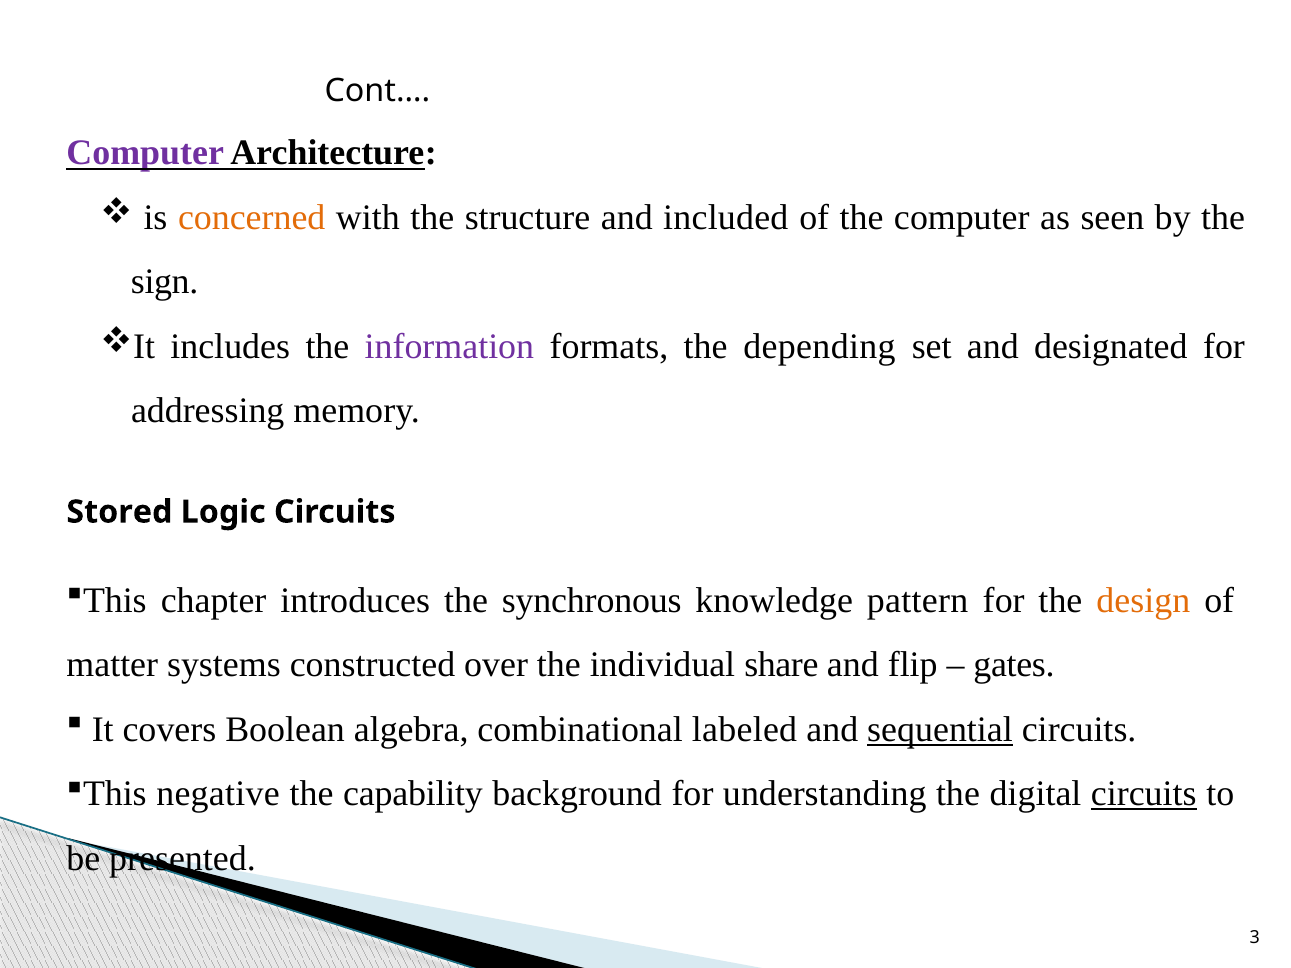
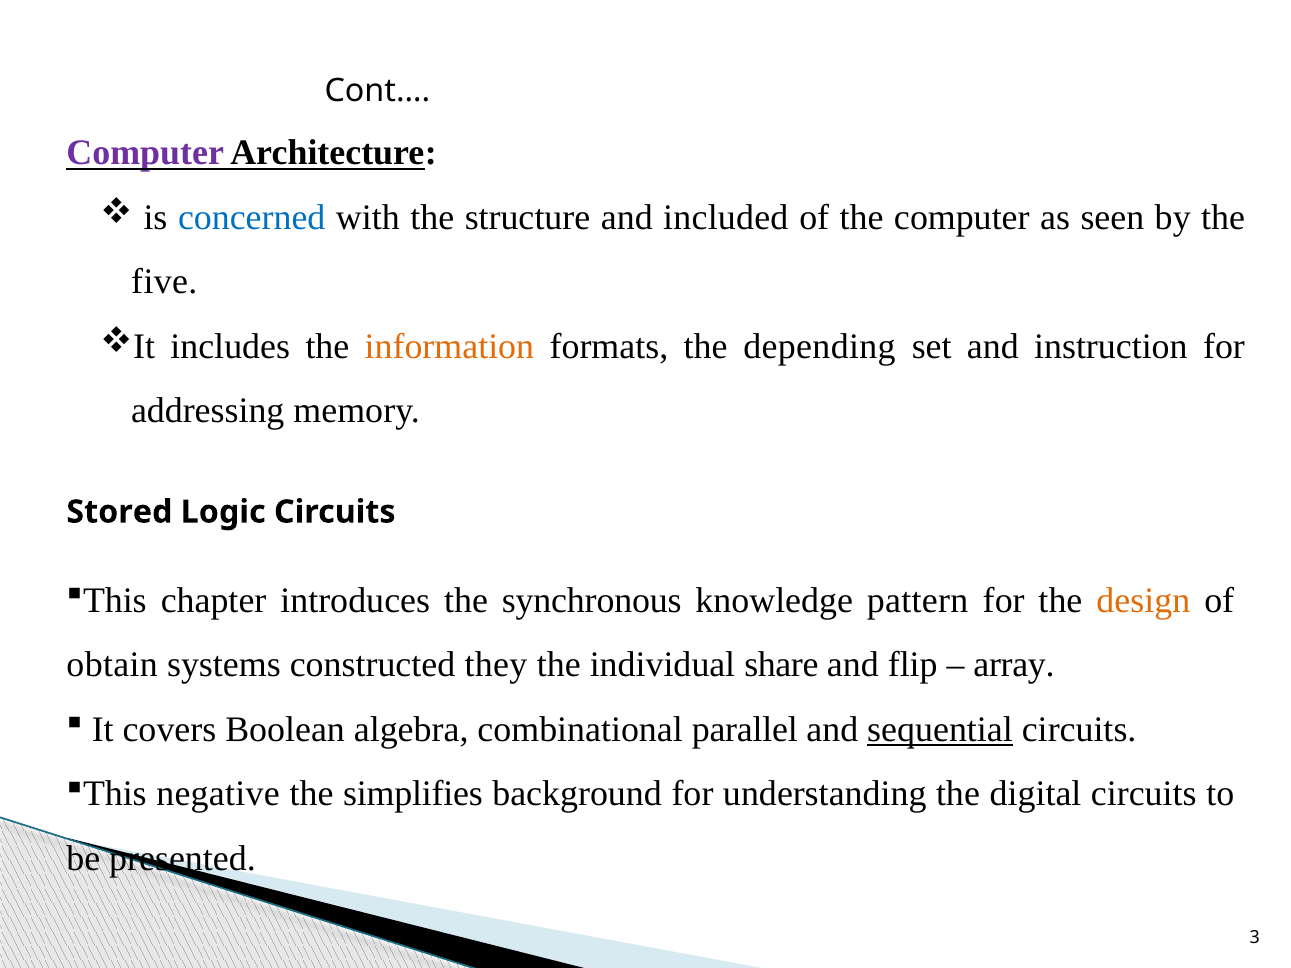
concerned colour: orange -> blue
sign: sign -> five
information colour: purple -> orange
designated: designated -> instruction
matter: matter -> obtain
over: over -> they
gates: gates -> array
labeled: labeled -> parallel
capability: capability -> simplifies
circuits at (1144, 794) underline: present -> none
